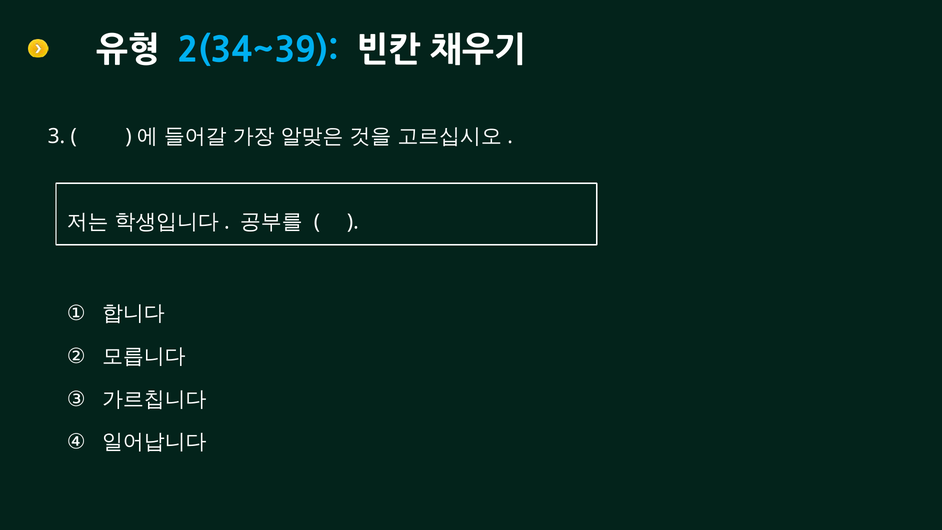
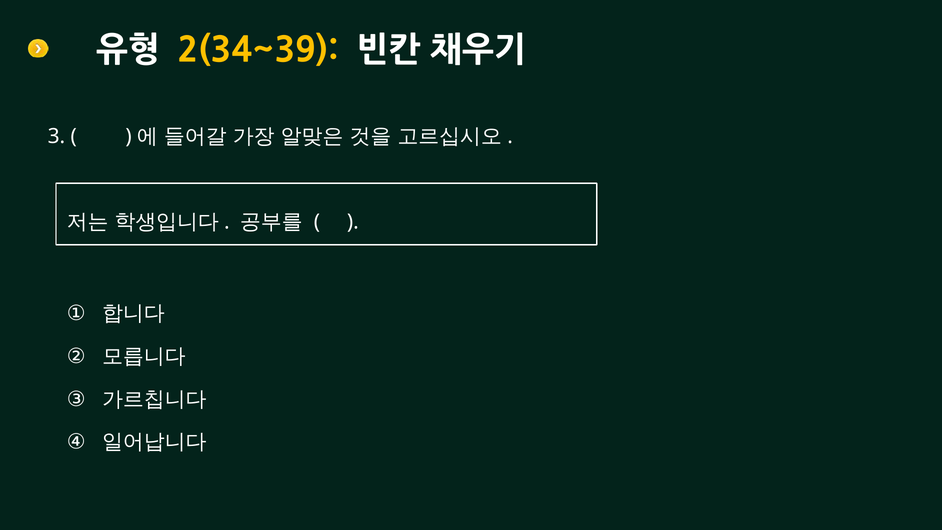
2(34~39 colour: light blue -> yellow
